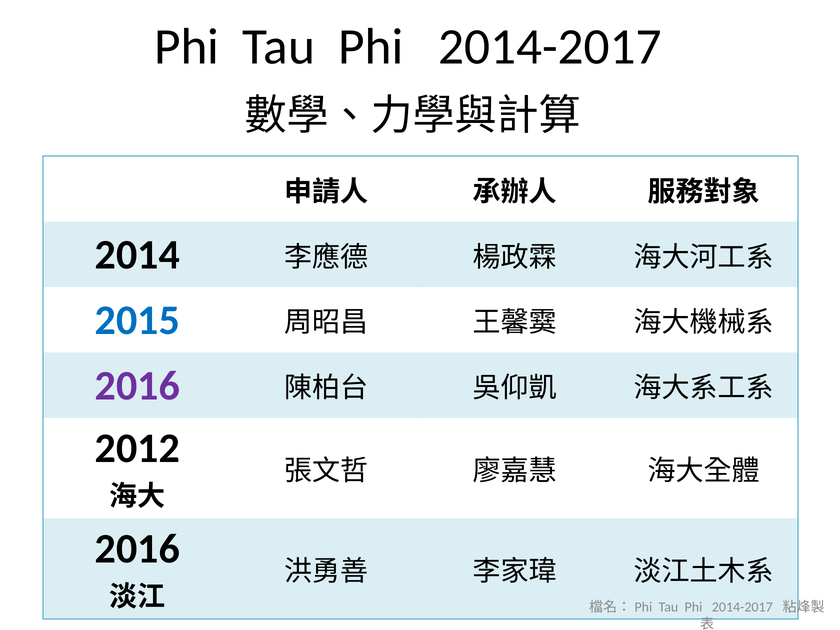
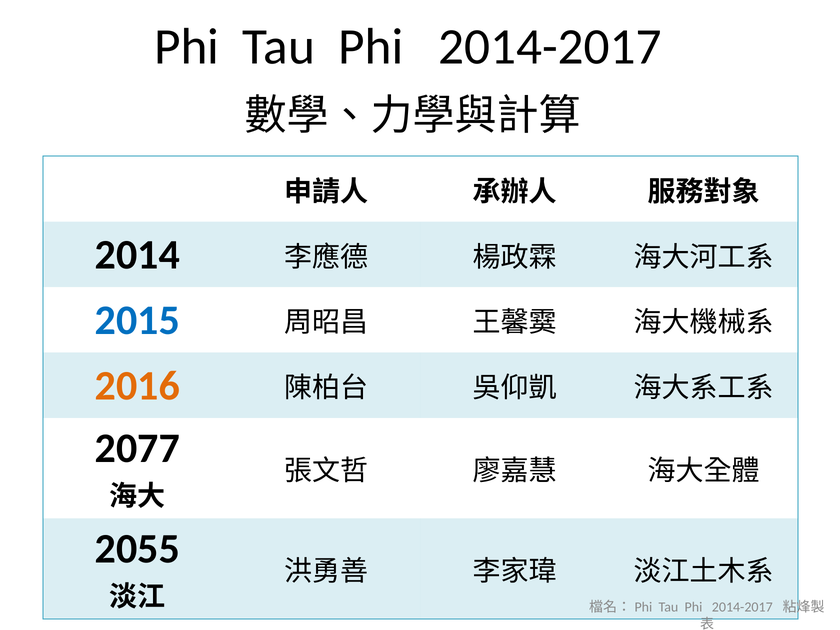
2016 at (137, 386) colour: purple -> orange
2012: 2012 -> 2077
2016 at (137, 549): 2016 -> 2055
